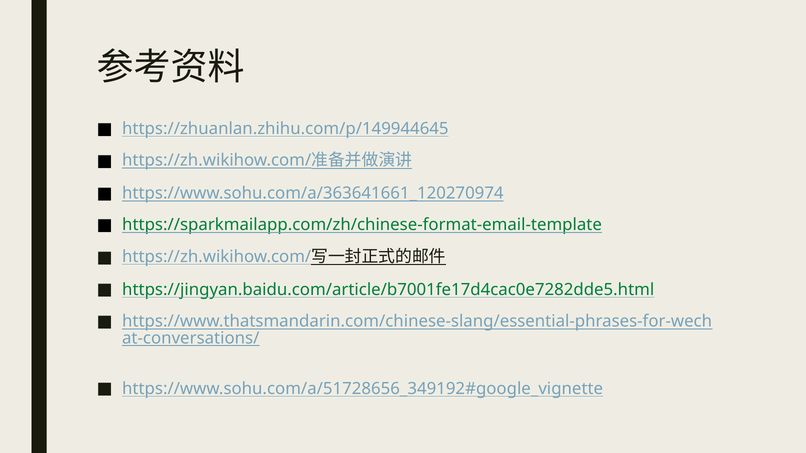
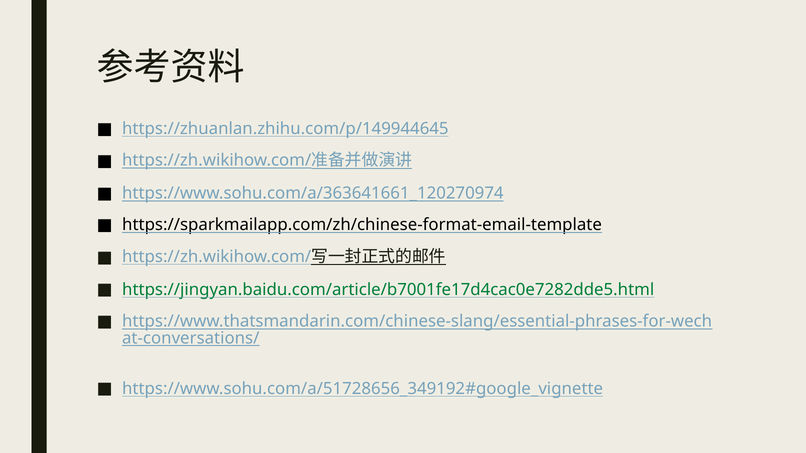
https://sparkmailapp.com/zh/chinese-format-email-template colour: green -> black
